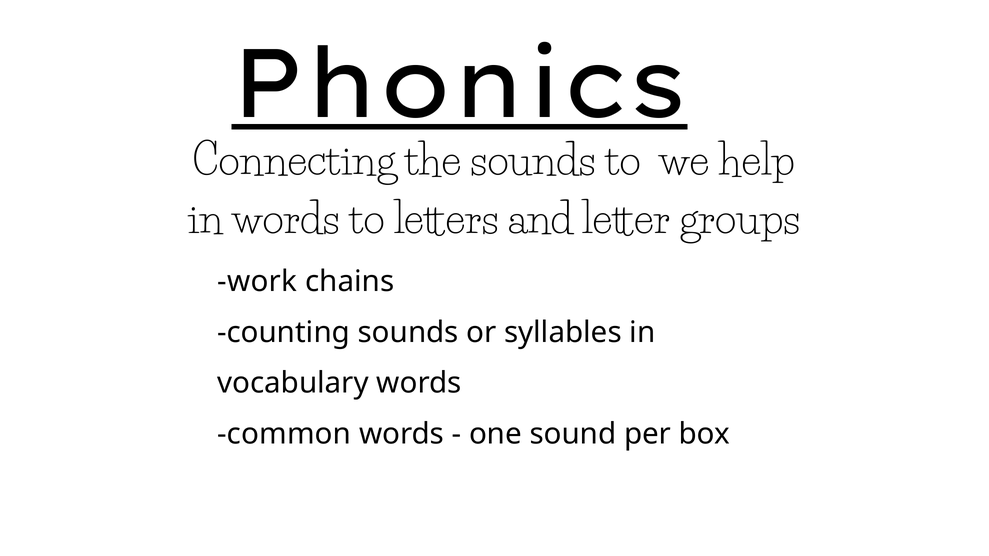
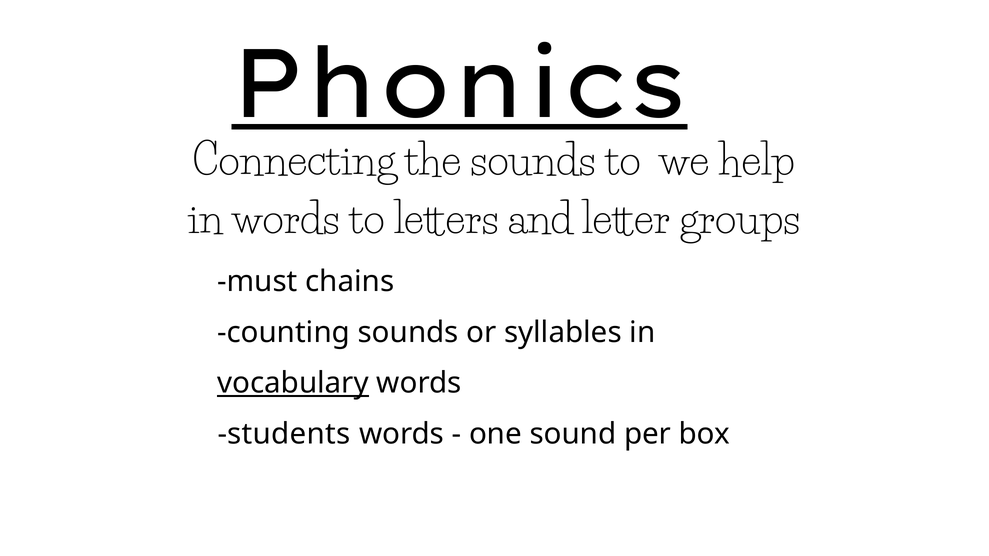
work: work -> must
vocabulary underline: none -> present
common: common -> students
